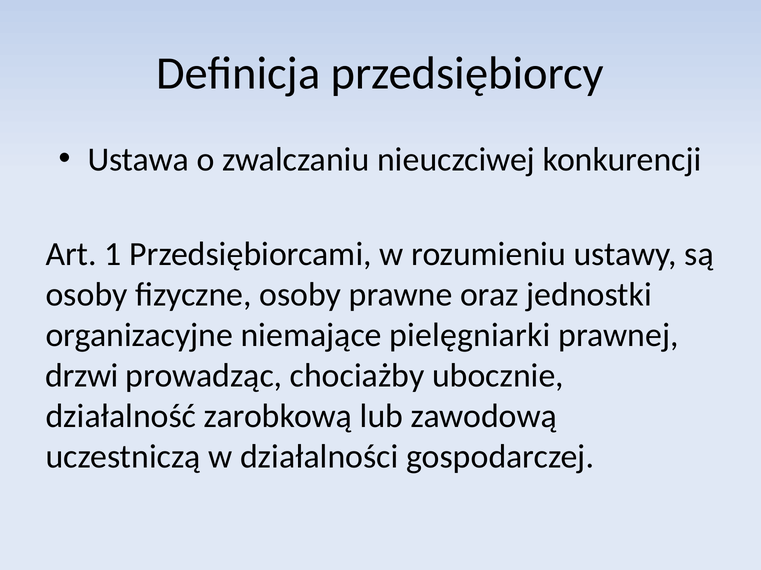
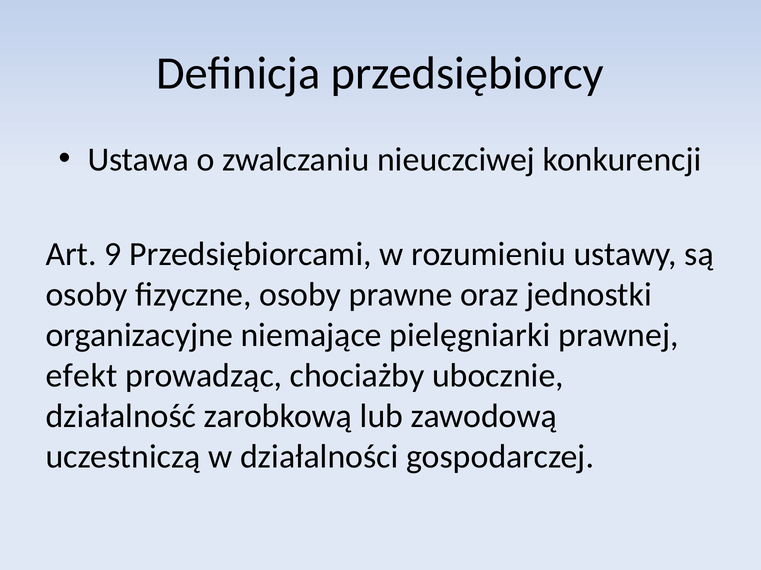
1: 1 -> 9
drzwi: drzwi -> efekt
